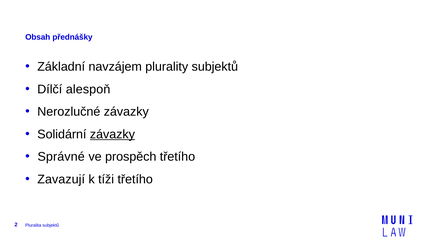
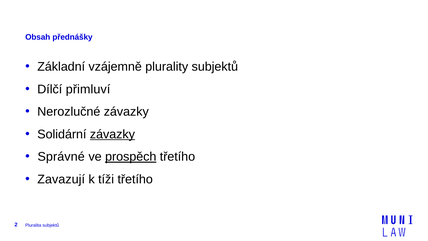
navzájem: navzájem -> vzájemně
alespoň: alespoň -> přimluví
prospěch underline: none -> present
